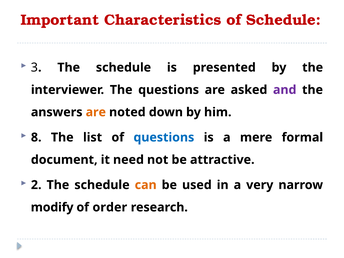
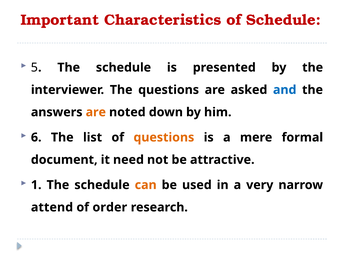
3: 3 -> 5
and colour: purple -> blue
8: 8 -> 6
questions at (164, 137) colour: blue -> orange
2: 2 -> 1
modify: modify -> attend
